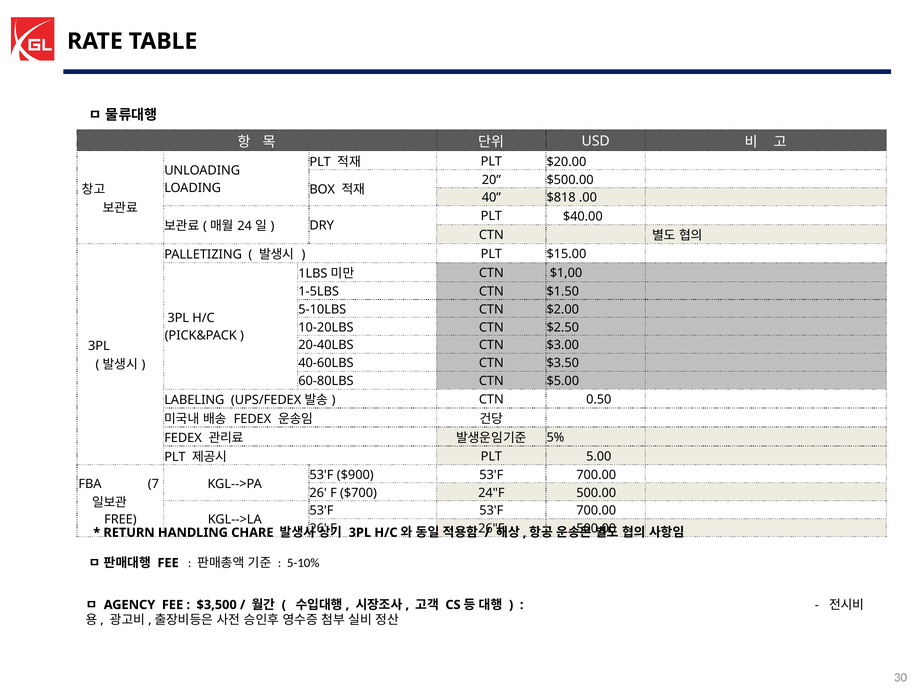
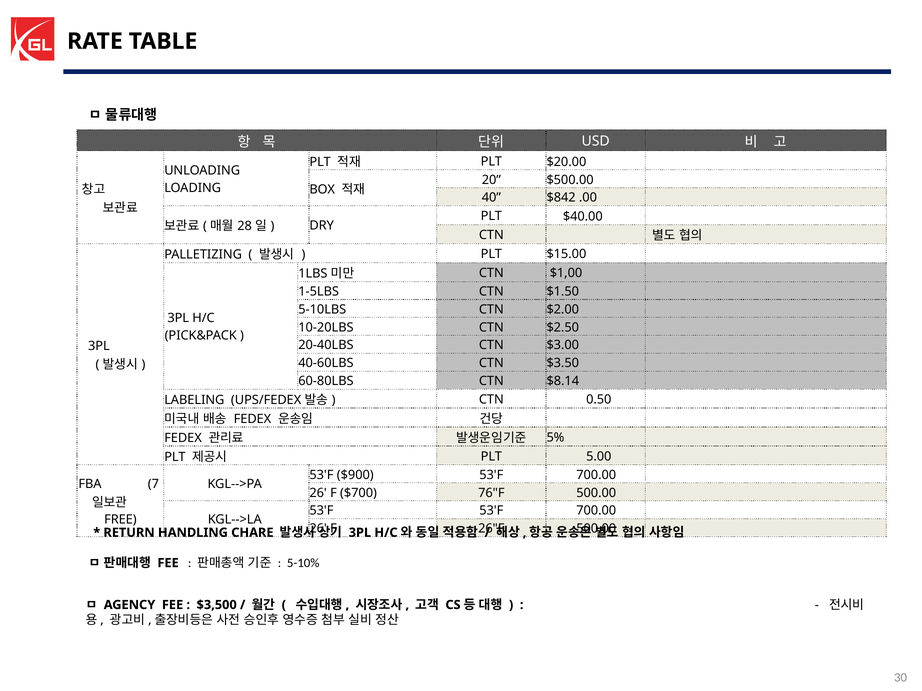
$818: $818 -> $842
24: 24 -> 28
$5.00: $5.00 -> $8.14
24"F: 24"F -> 76"F
